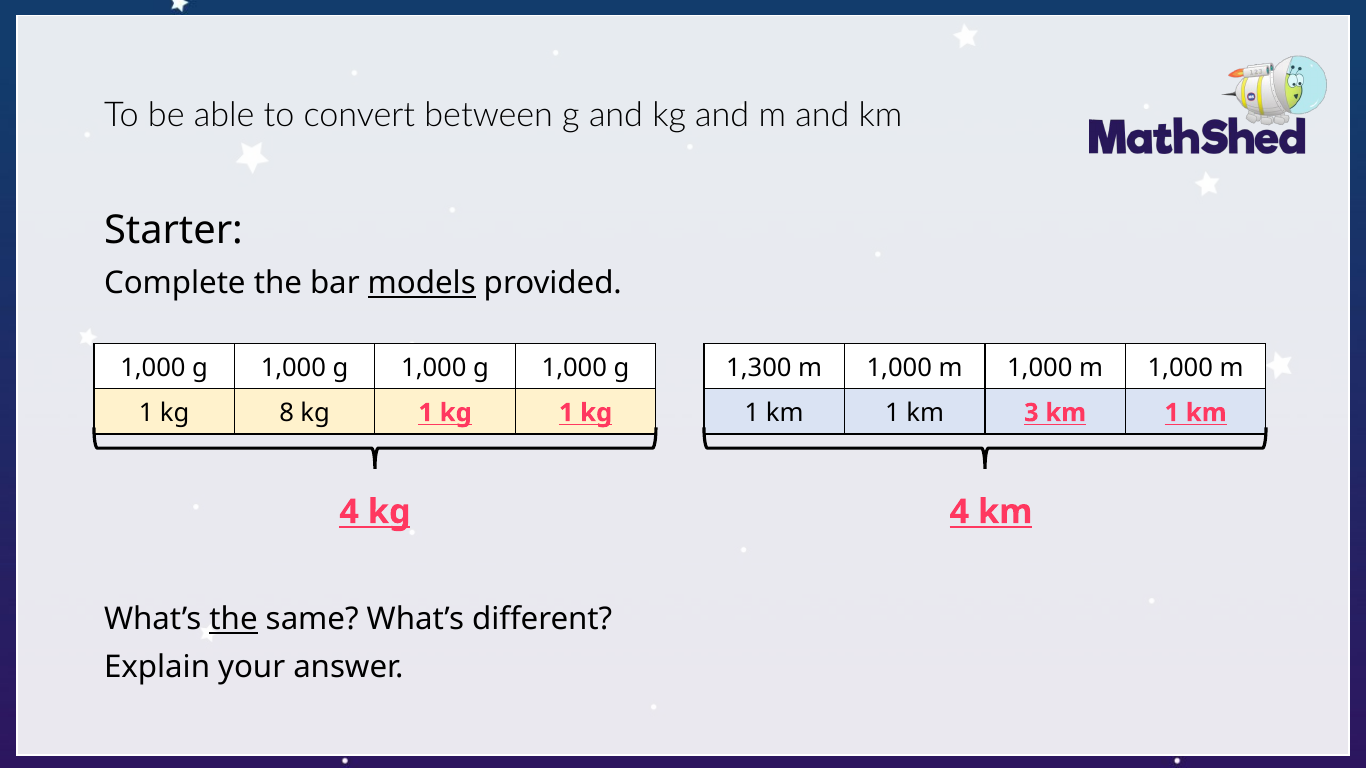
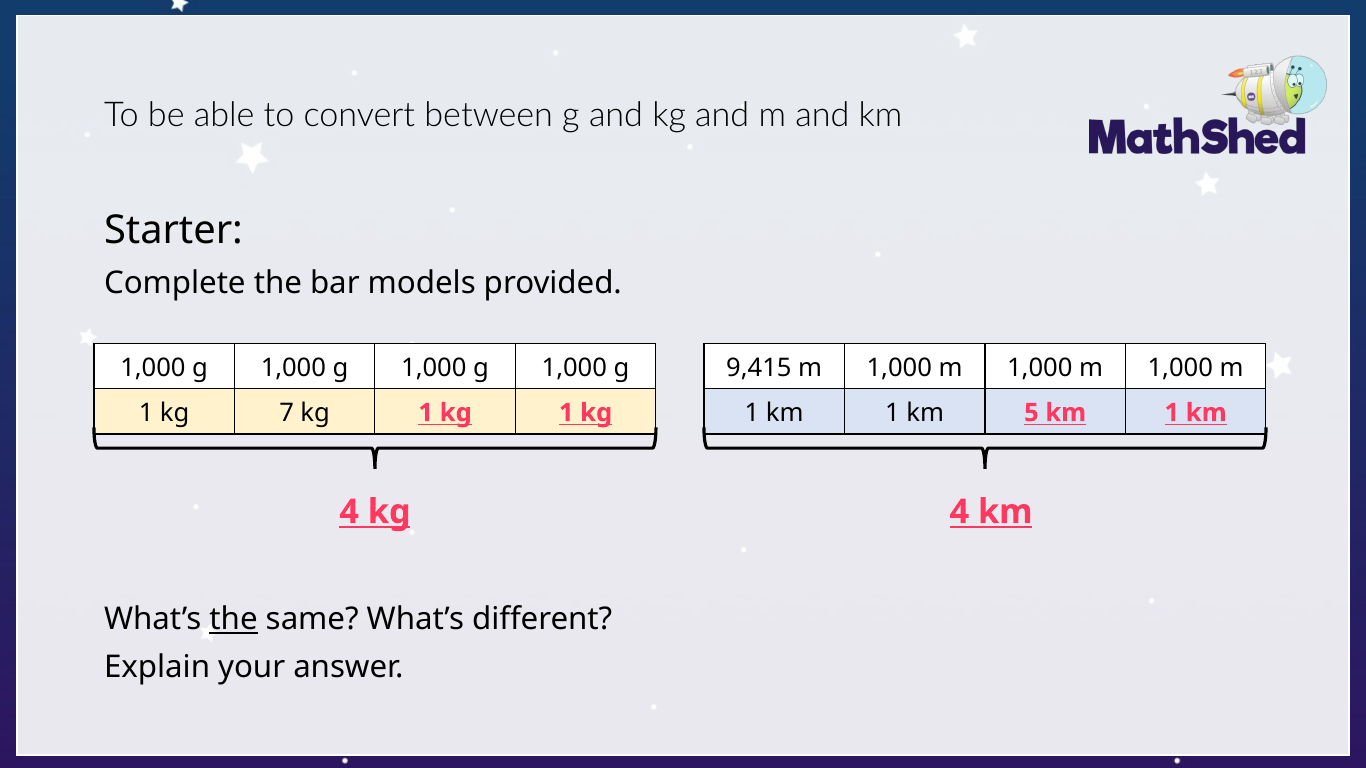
models underline: present -> none
1,300: 1,300 -> 9,415
8: 8 -> 7
3: 3 -> 5
